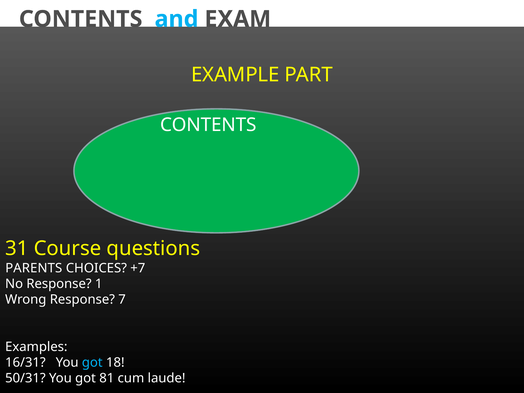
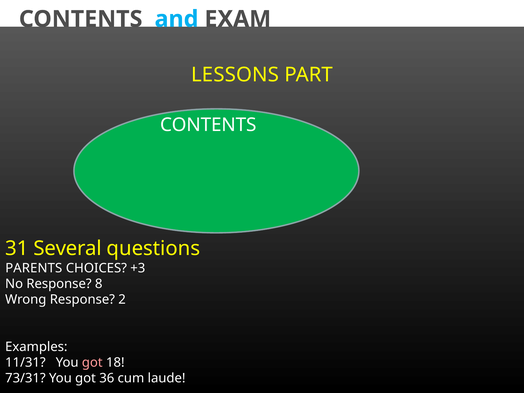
EXAMPLE: EXAMPLE -> LESSONS
Course: Course -> Several
+7: +7 -> +3
1: 1 -> 8
7: 7 -> 2
16/31: 16/31 -> 11/31
got at (92, 362) colour: light blue -> pink
50/31: 50/31 -> 73/31
81: 81 -> 36
